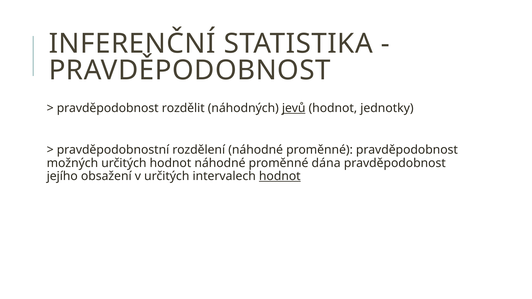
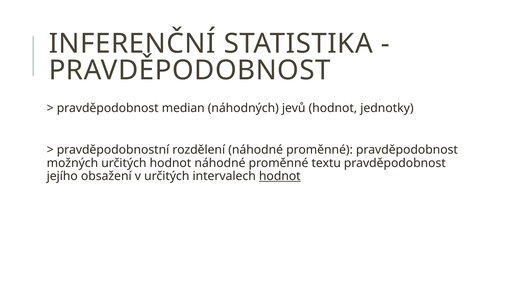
rozdělit: rozdělit -> median
jevů underline: present -> none
dána: dána -> textu
